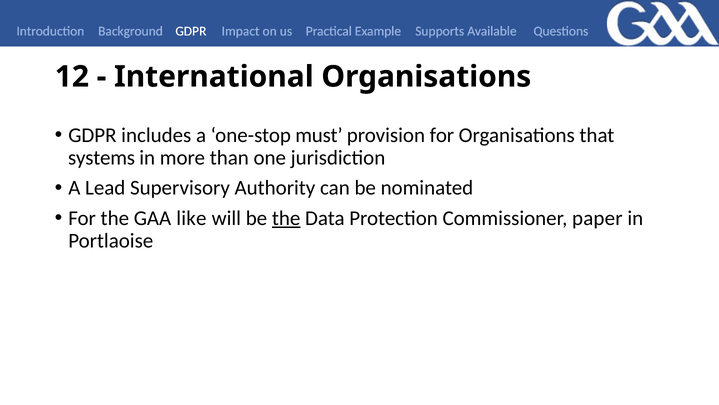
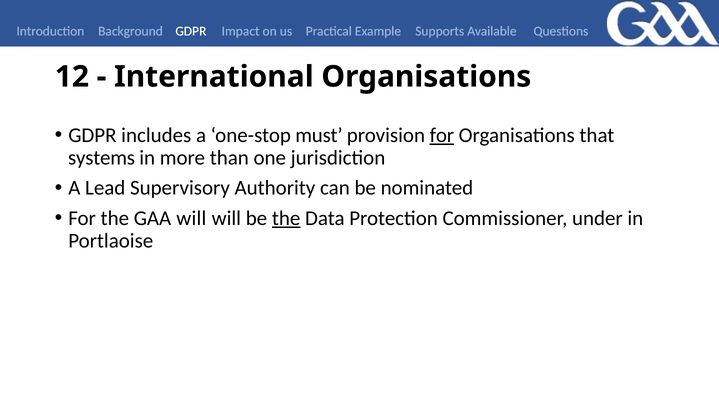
for at (442, 135) underline: none -> present
GAA like: like -> will
paper: paper -> under
